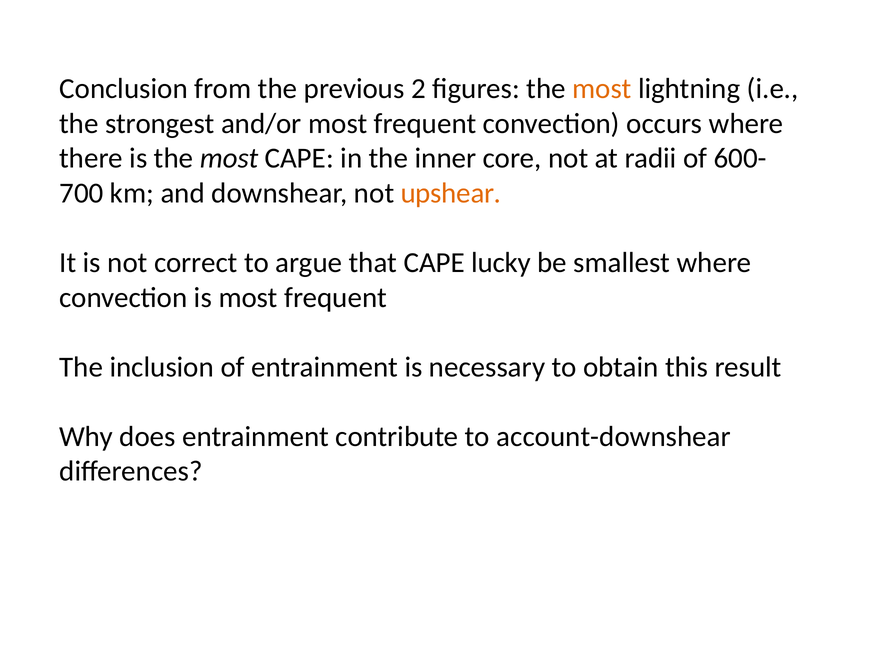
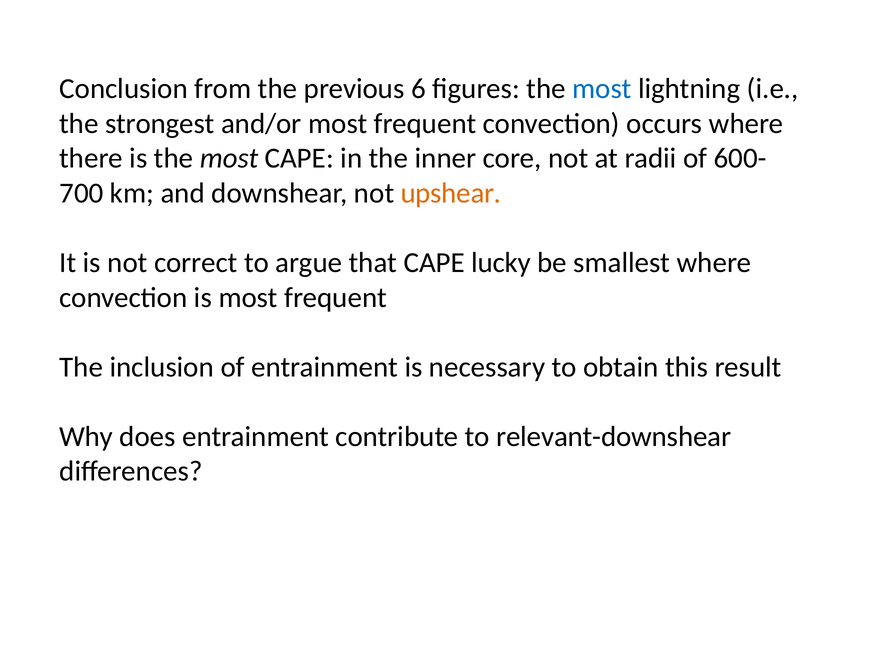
2: 2 -> 6
most at (602, 89) colour: orange -> blue
account-downshear: account-downshear -> relevant-downshear
